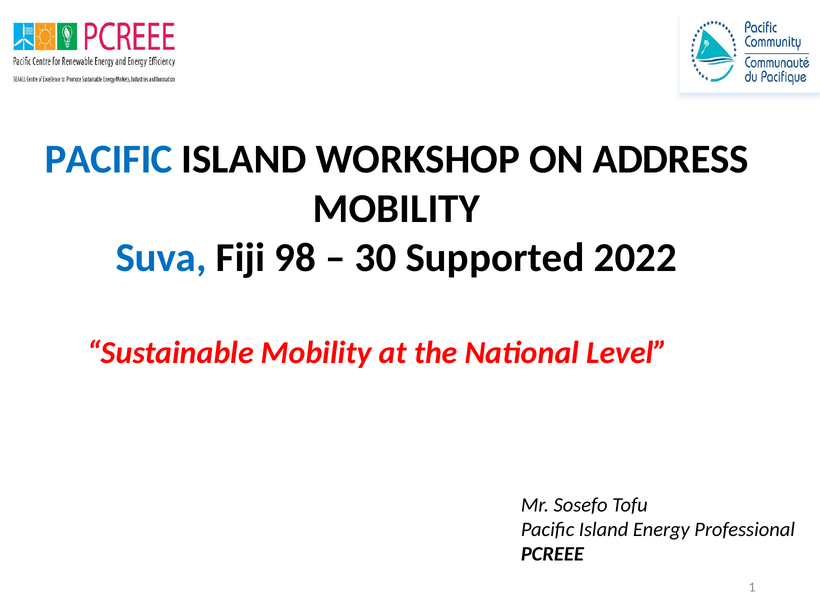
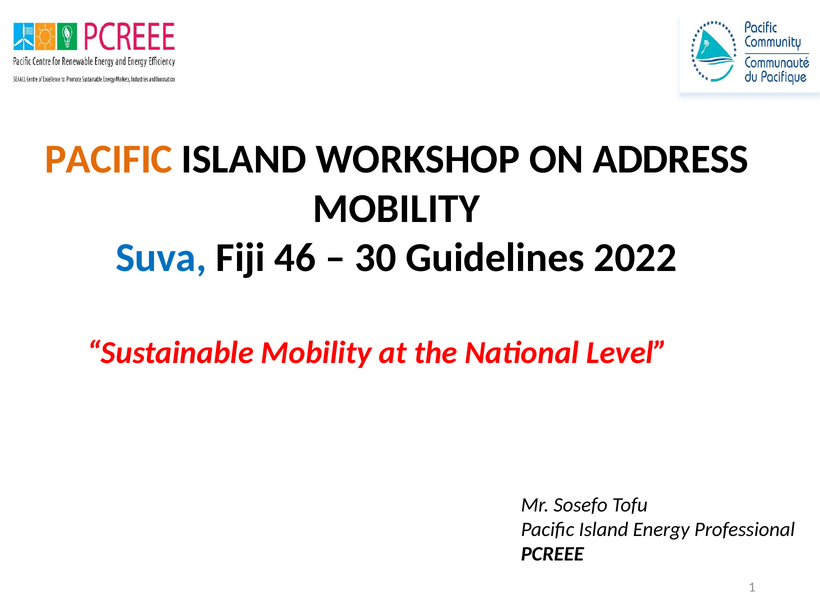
PACIFIC at (109, 159) colour: blue -> orange
98: 98 -> 46
Supported: Supported -> Guidelines
